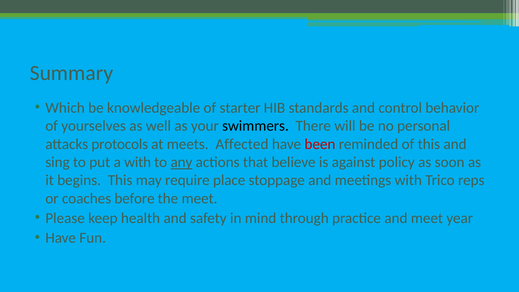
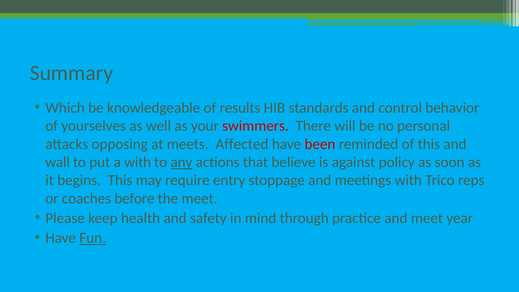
starter: starter -> results
swimmers colour: black -> red
protocols: protocols -> opposing
sing: sing -> wall
place: place -> entry
Fun underline: none -> present
